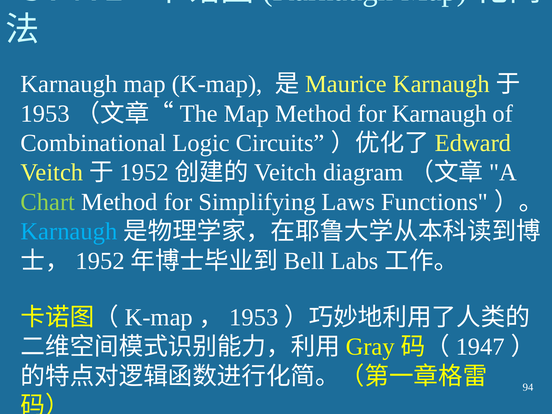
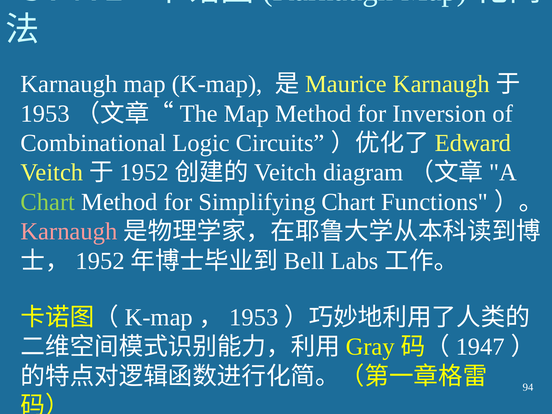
for Karnaugh: Karnaugh -> Inversion
Simplifying Laws: Laws -> Chart
Karnaugh at (69, 231) colour: light blue -> pink
